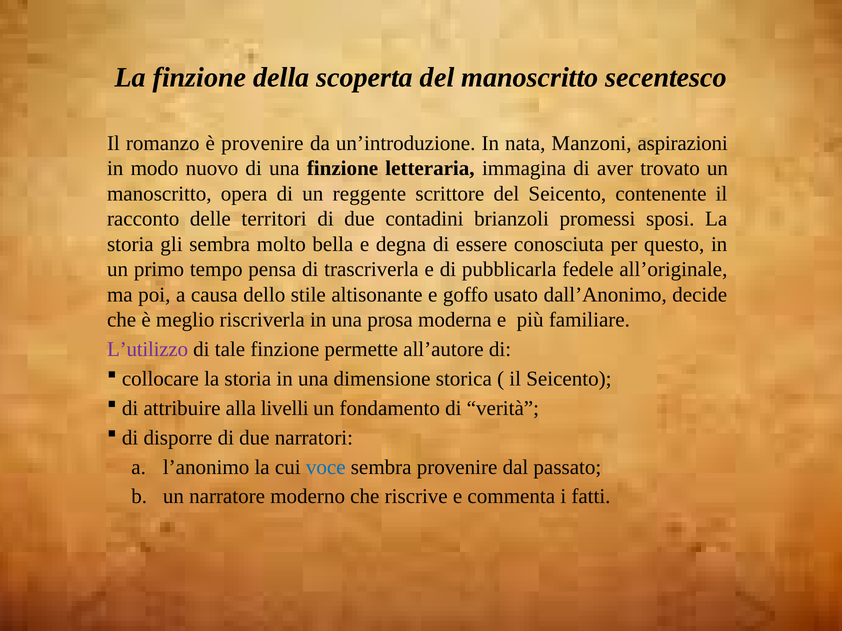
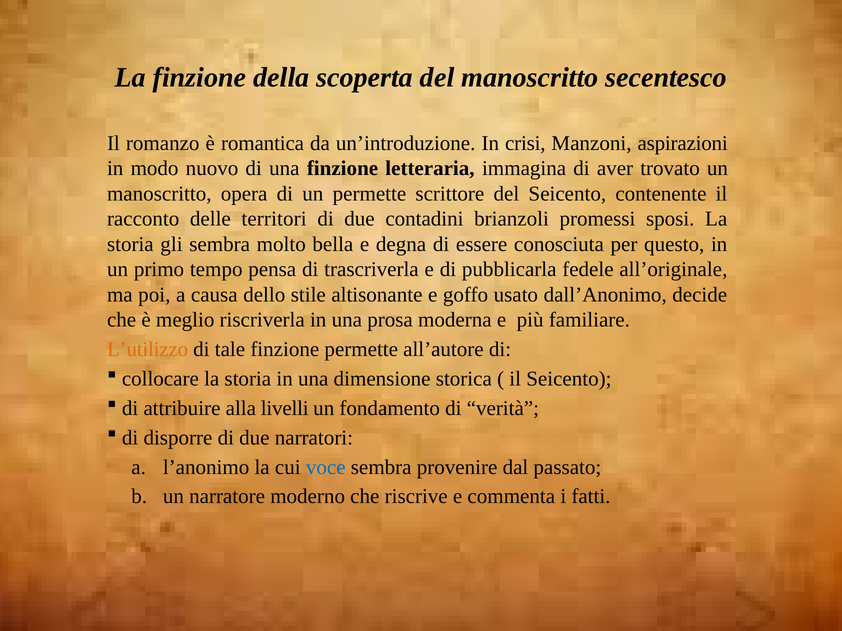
è provenire: provenire -> romantica
nata: nata -> crisi
un reggente: reggente -> permette
L’utilizzo colour: purple -> orange
